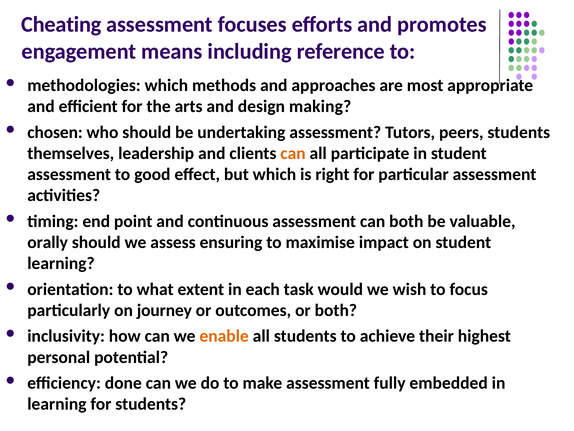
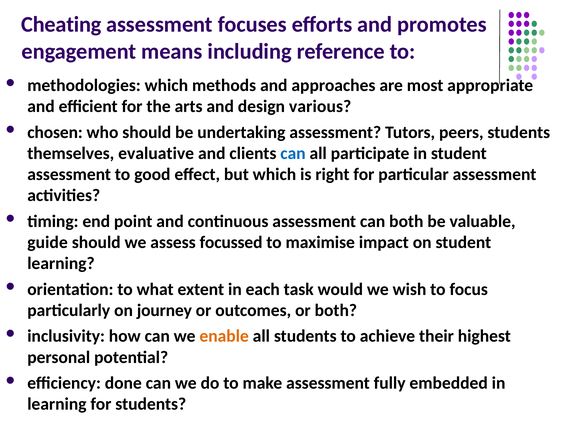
making: making -> various
leadership: leadership -> evaluative
can at (293, 153) colour: orange -> blue
orally: orally -> guide
ensuring: ensuring -> focussed
